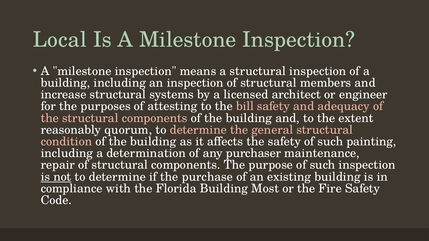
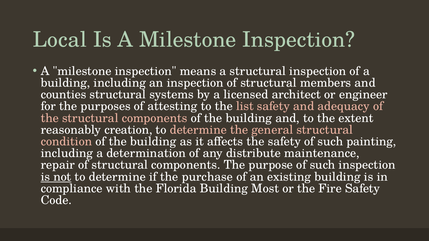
increase: increase -> counties
bill: bill -> list
quorum: quorum -> creation
purchaser: purchaser -> distribute
